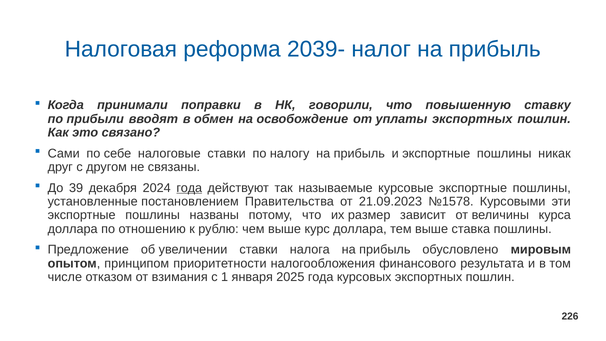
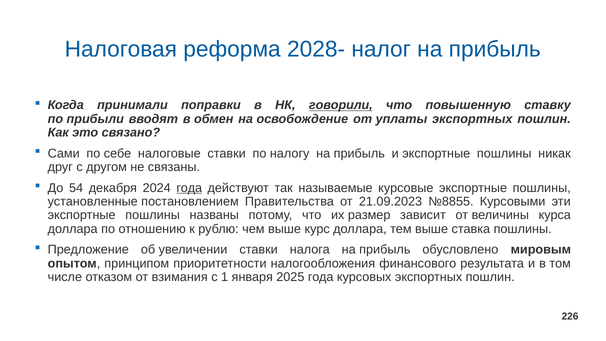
2039-: 2039- -> 2028-
говорили underline: none -> present
39: 39 -> 54
№1578: №1578 -> №8855
